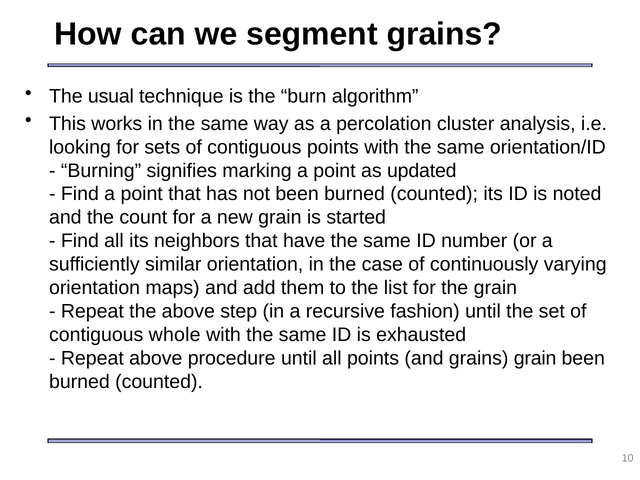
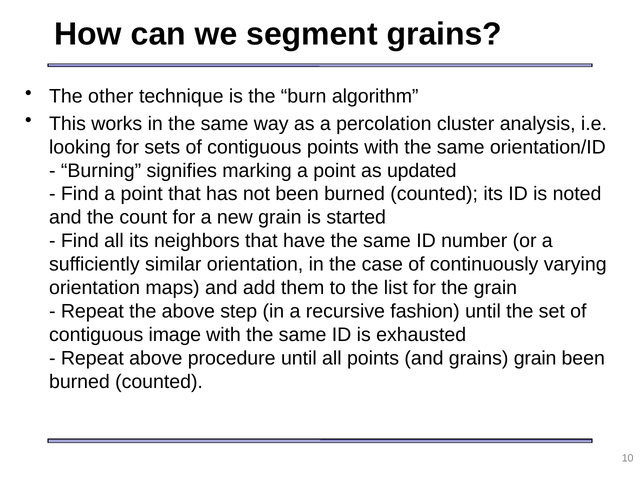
usual: usual -> other
whole: whole -> image
